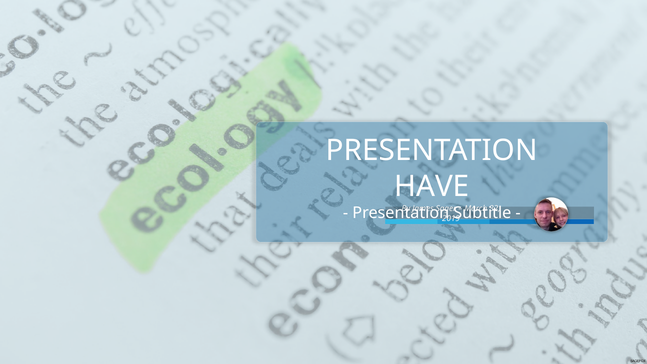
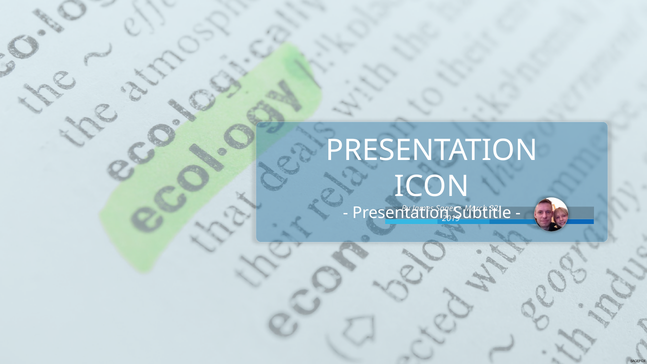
HAVE: HAVE -> ICON
